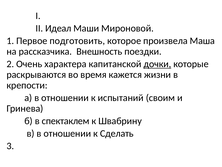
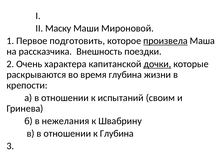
Идеал: Идеал -> Маску
произвела underline: none -> present
время кажется: кажется -> глубина
спектаклем: спектаклем -> нежелания
к Сделать: Сделать -> Глубина
